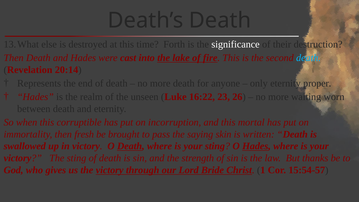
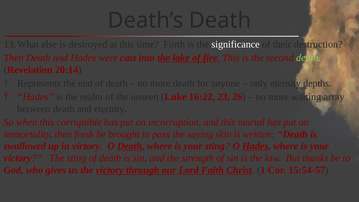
death at (308, 58) colour: light blue -> light green
proper: proper -> depths
worn: worn -> array
Bride: Bride -> Faith
